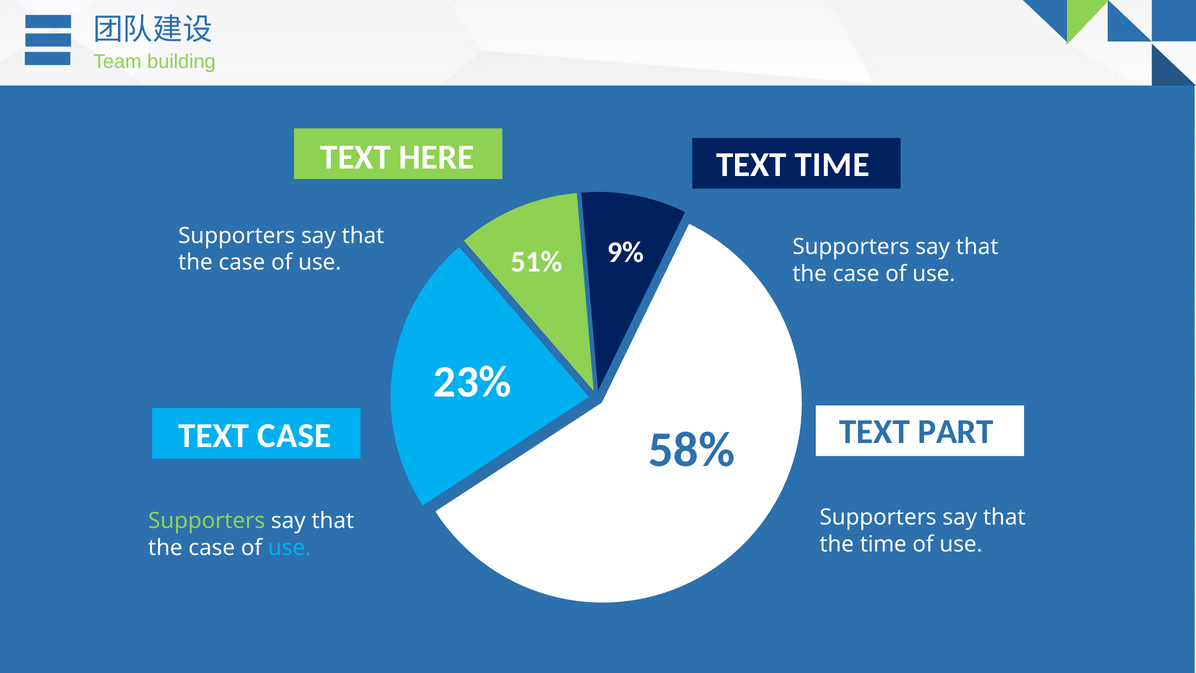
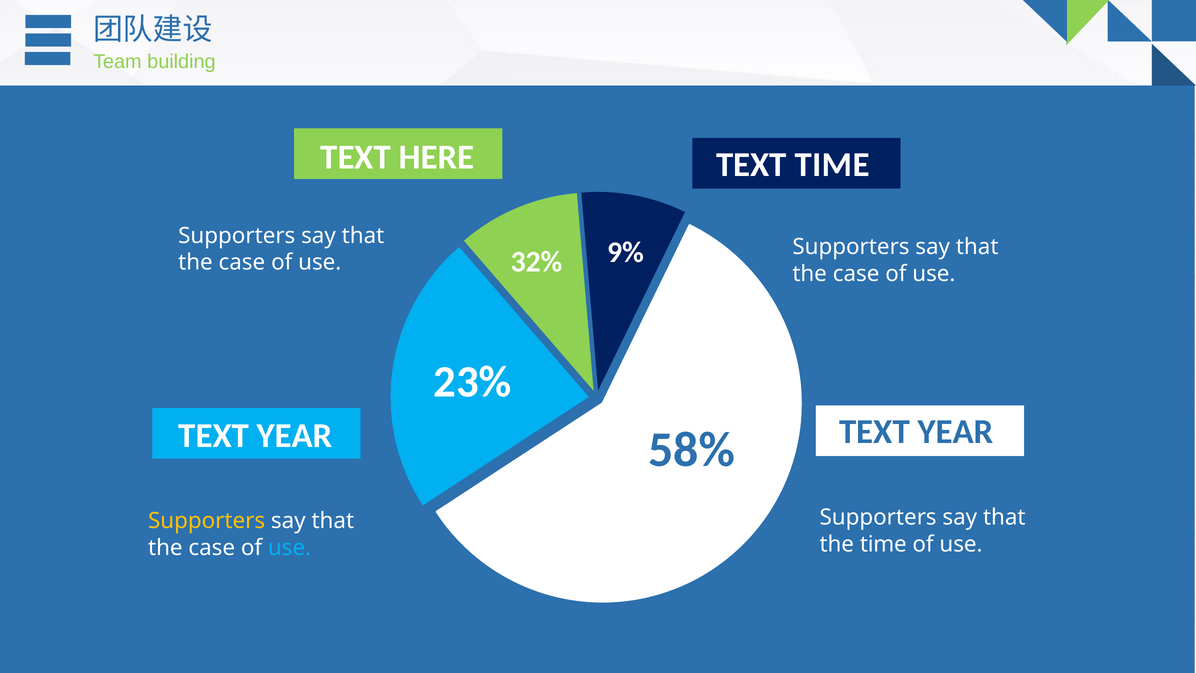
51%: 51% -> 32%
PART at (956, 431): PART -> YEAR
CASE at (294, 436): CASE -> YEAR
Supporters at (207, 521) colour: light green -> yellow
